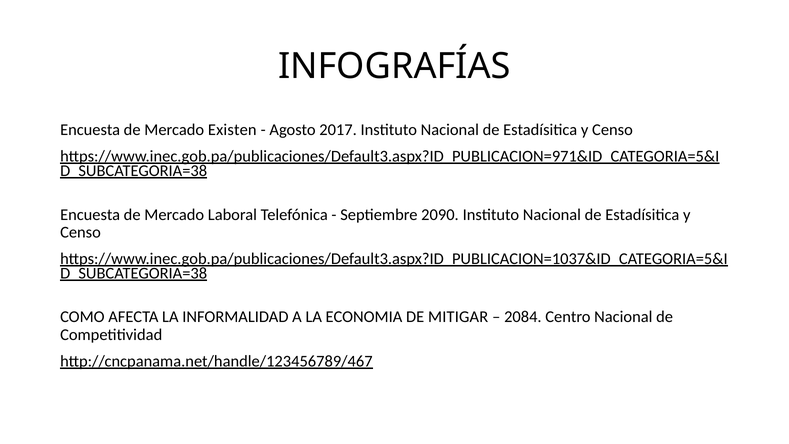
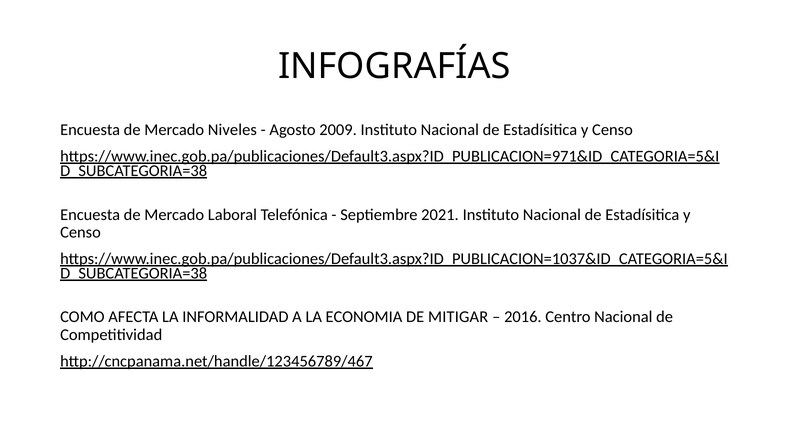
Existen: Existen -> Niveles
2017: 2017 -> 2009
2090: 2090 -> 2021
2084: 2084 -> 2016
